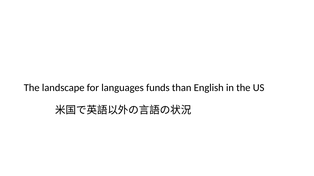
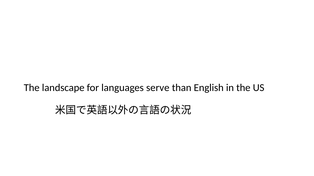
funds: funds -> serve
